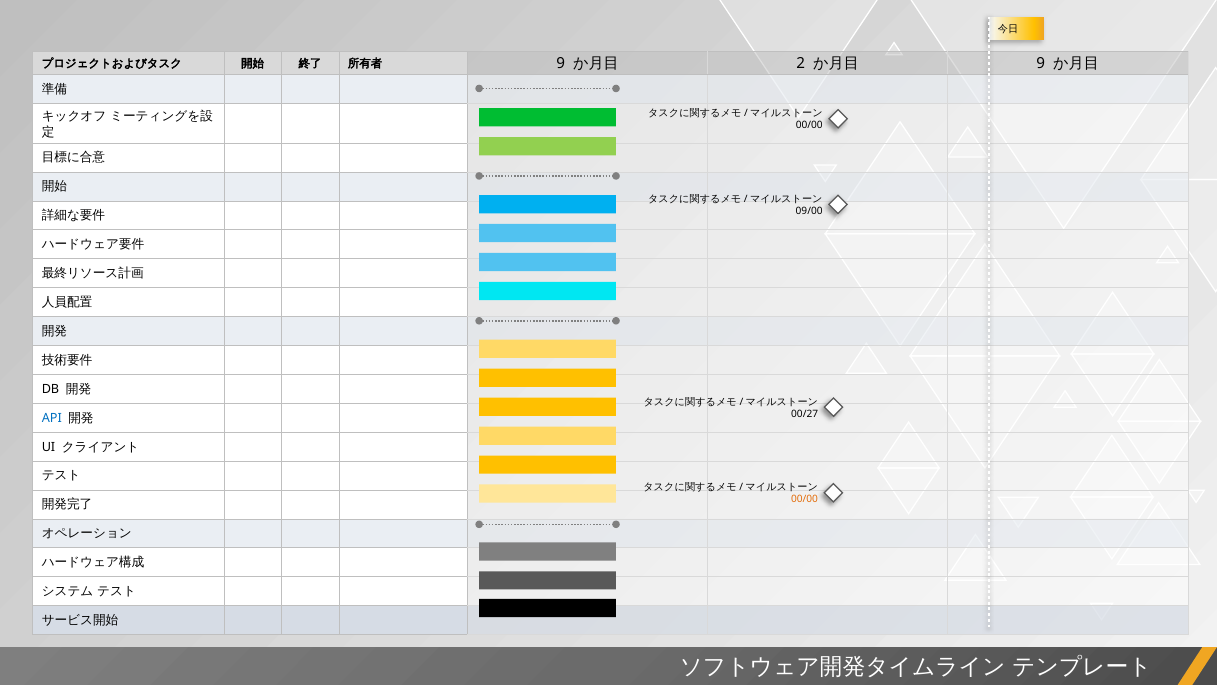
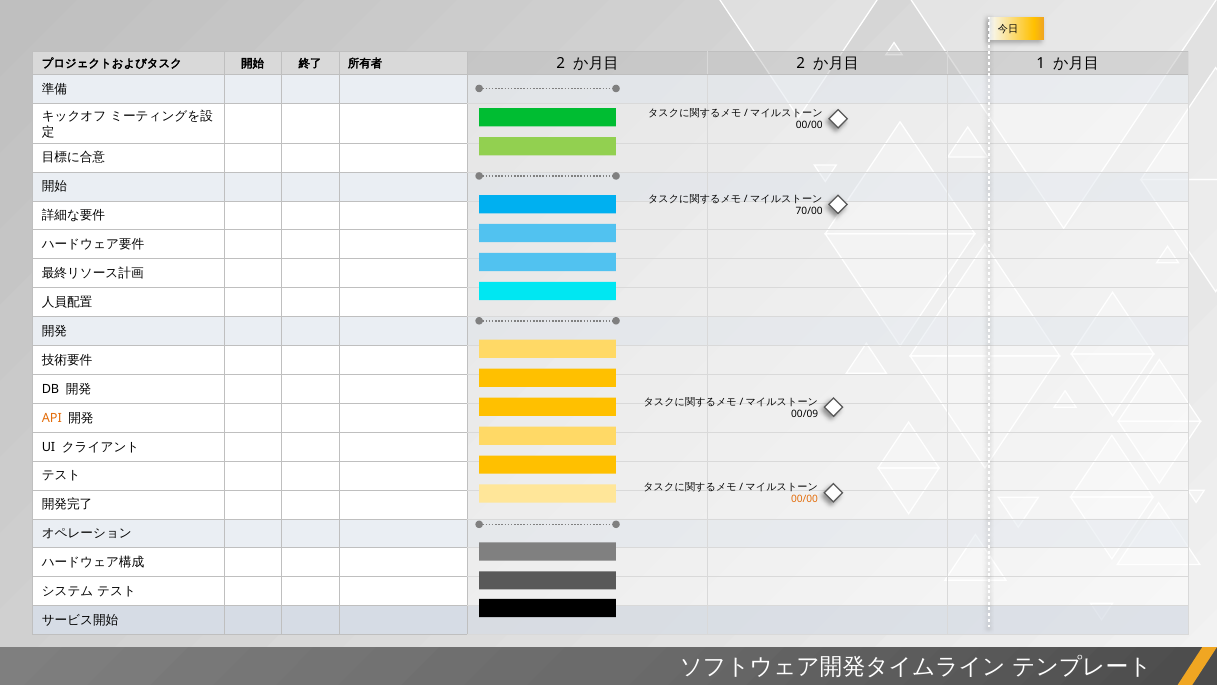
9 at (561, 64): 9 -> 2
9 at (1041, 64): 9 -> 1
09/00: 09/00 -> 70/00
00/27: 00/27 -> 00/09
API colour: blue -> orange
